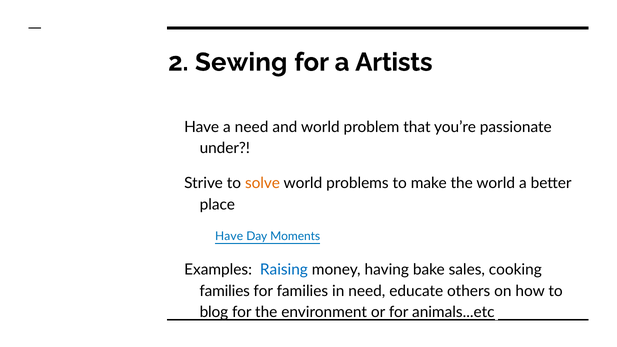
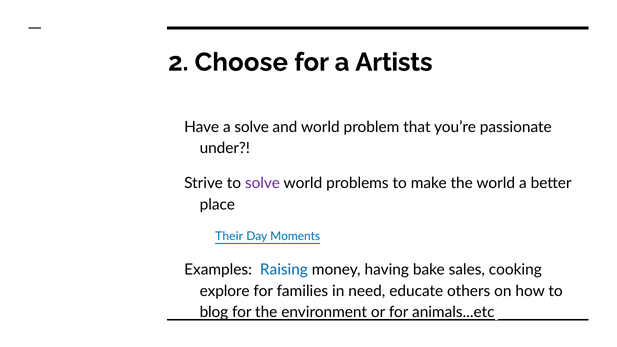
Sewing: Sewing -> Choose
a need: need -> solve
solve at (263, 183) colour: orange -> purple
Have at (229, 237): Have -> Their
families at (225, 291): families -> explore
